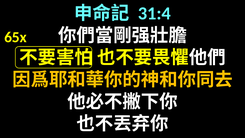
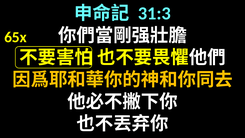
31:4: 31:4 -> 31:3
